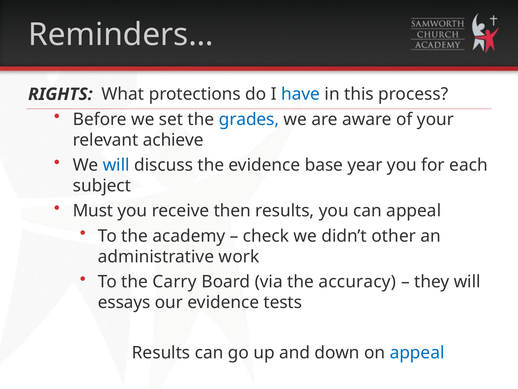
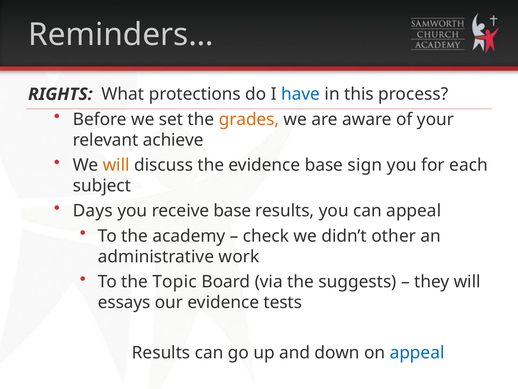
grades colour: blue -> orange
will at (116, 165) colour: blue -> orange
year: year -> sign
Must: Must -> Days
receive then: then -> base
Carry: Carry -> Topic
accuracy: accuracy -> suggests
